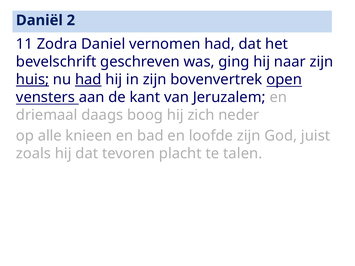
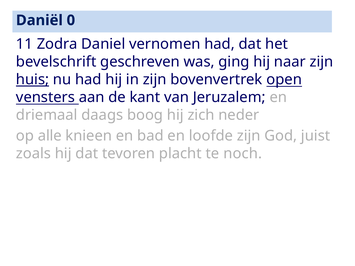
2: 2 -> 0
had at (88, 80) underline: present -> none
talen: talen -> noch
